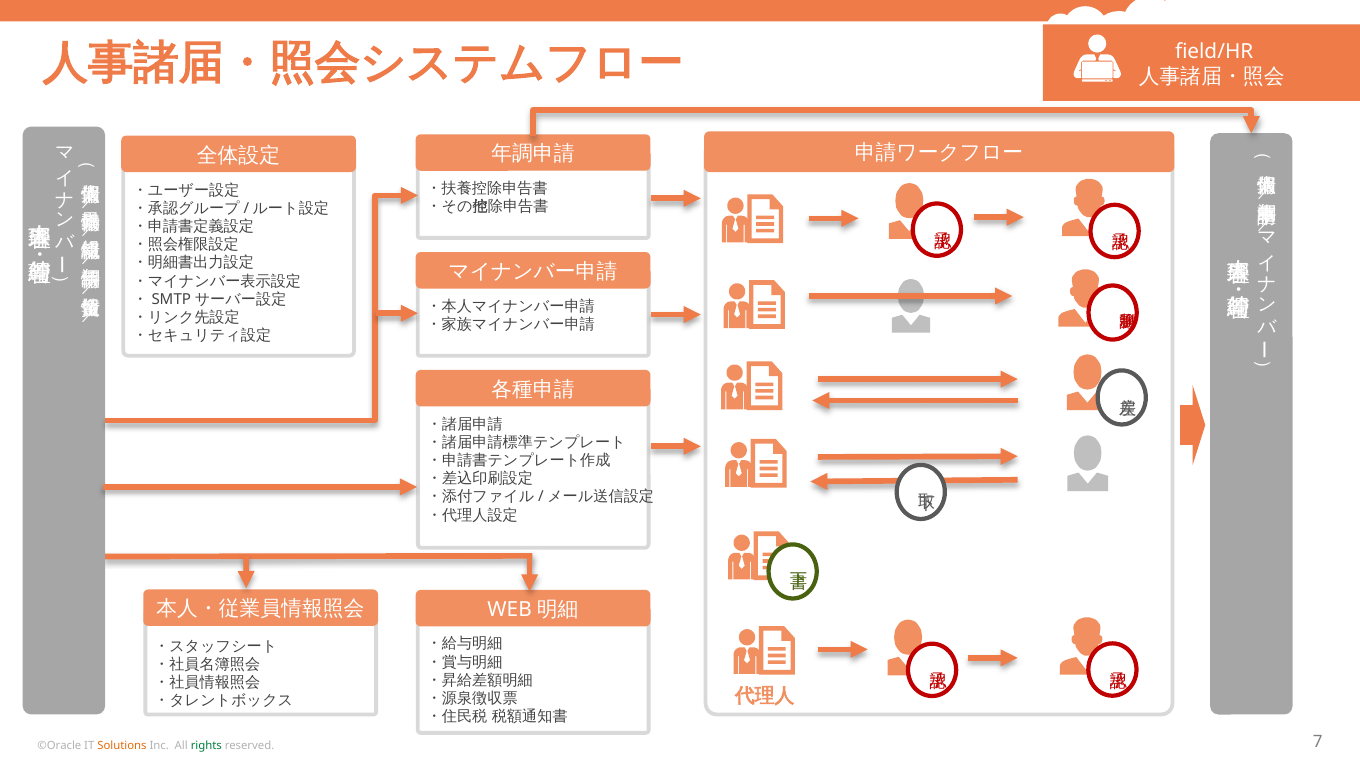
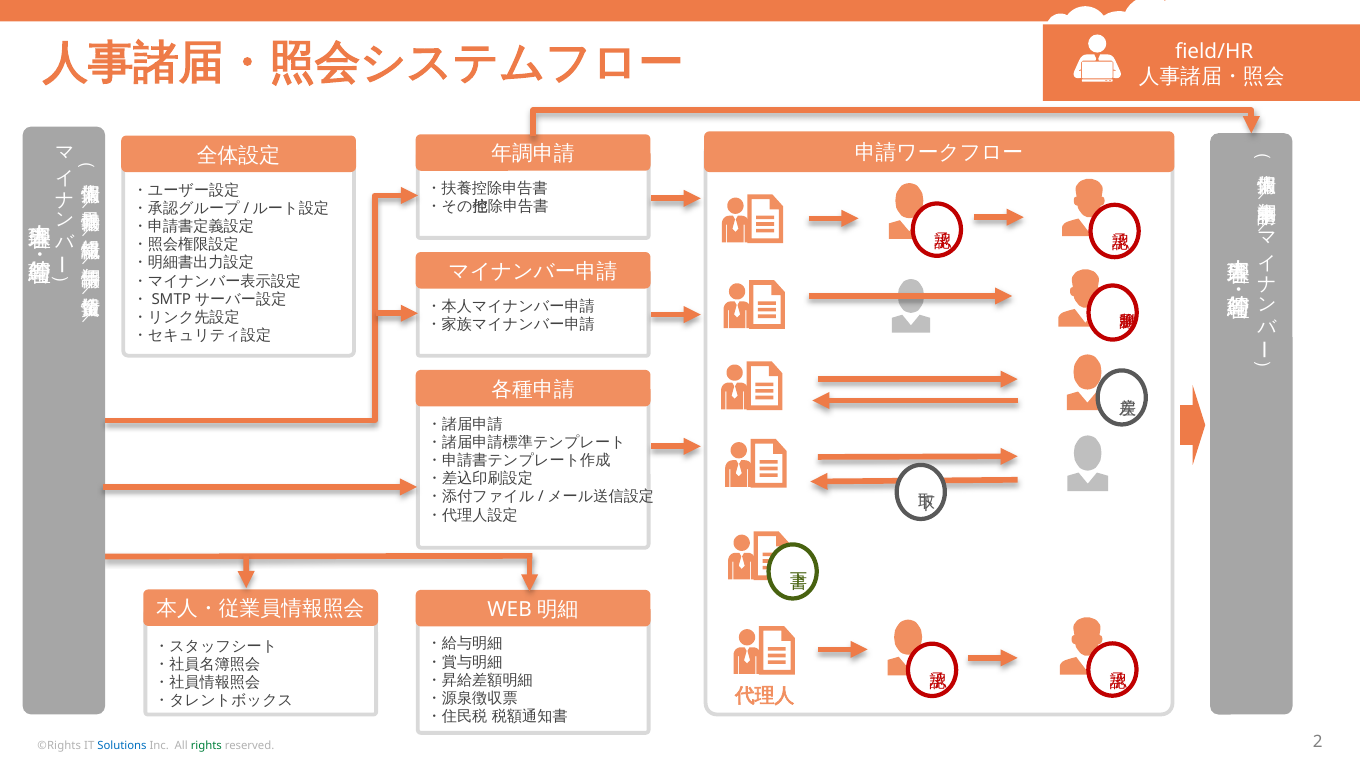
©Oracle: ©Oracle -> ©Rights
Solutions colour: orange -> blue
7: 7 -> 2
